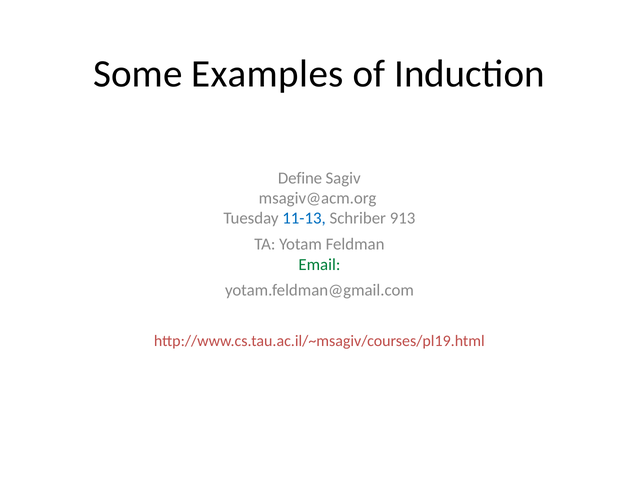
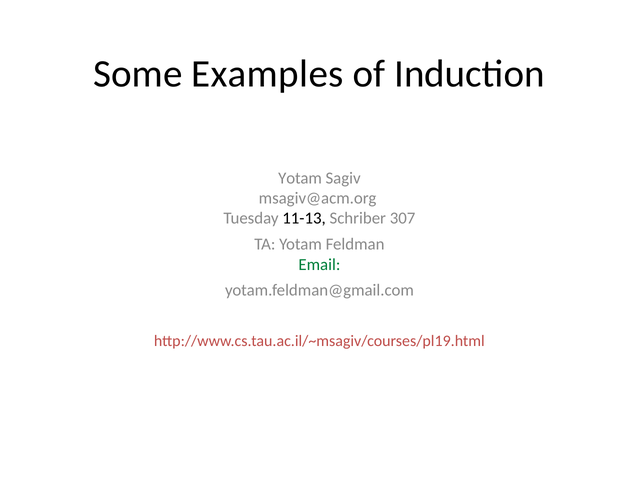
Define at (300, 178): Define -> Yotam
11-13 colour: blue -> black
913: 913 -> 307
